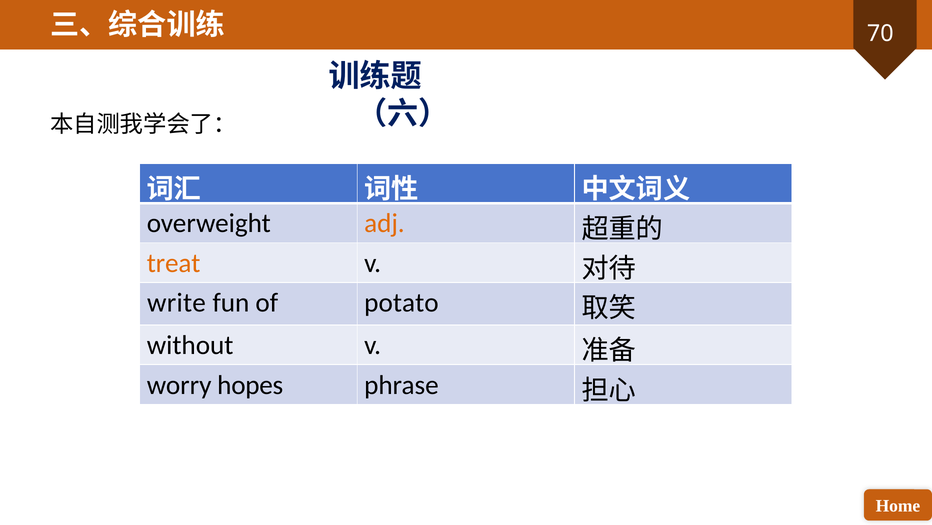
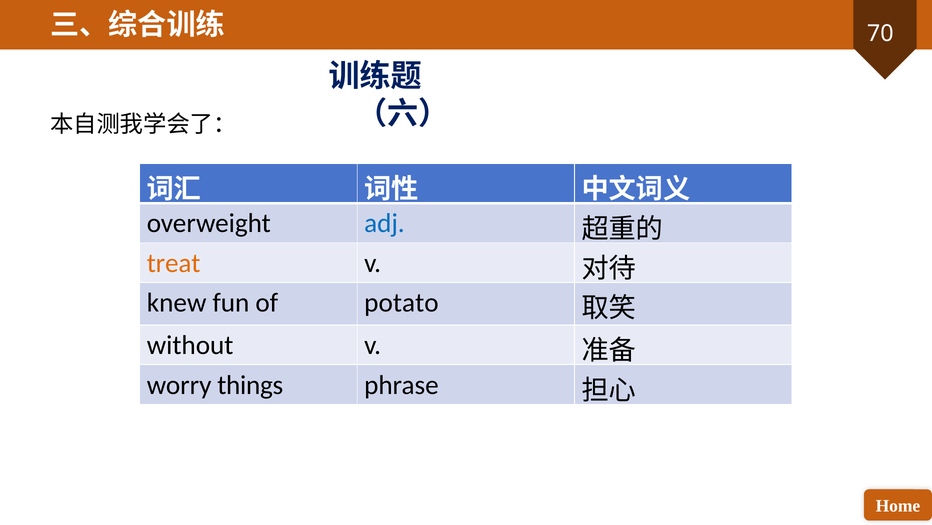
adj colour: orange -> blue
write: write -> knew
hopes: hopes -> things
